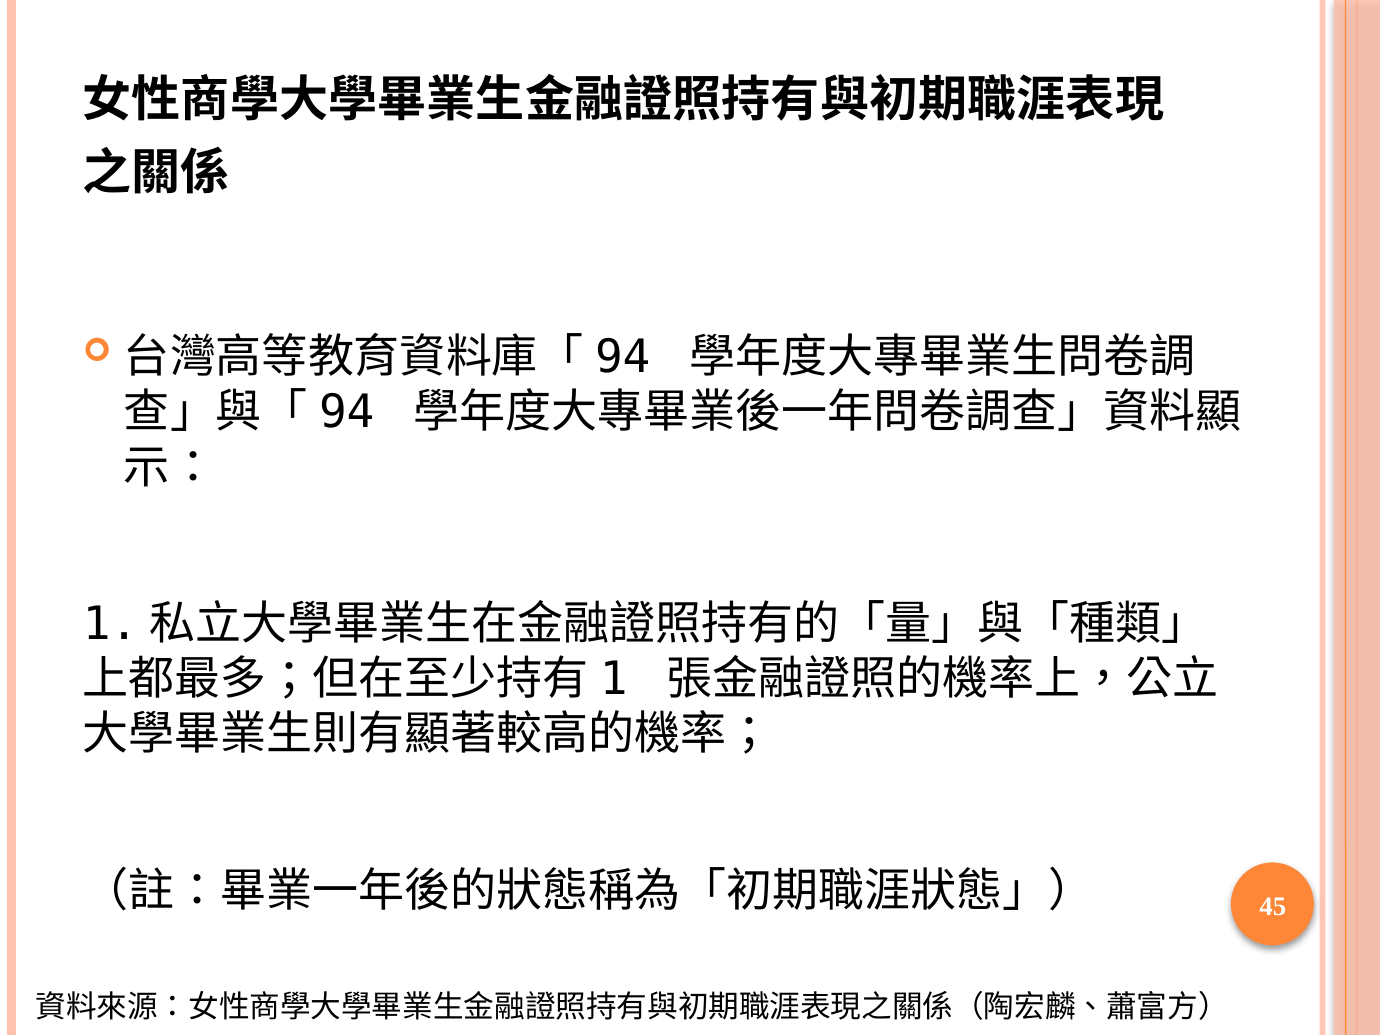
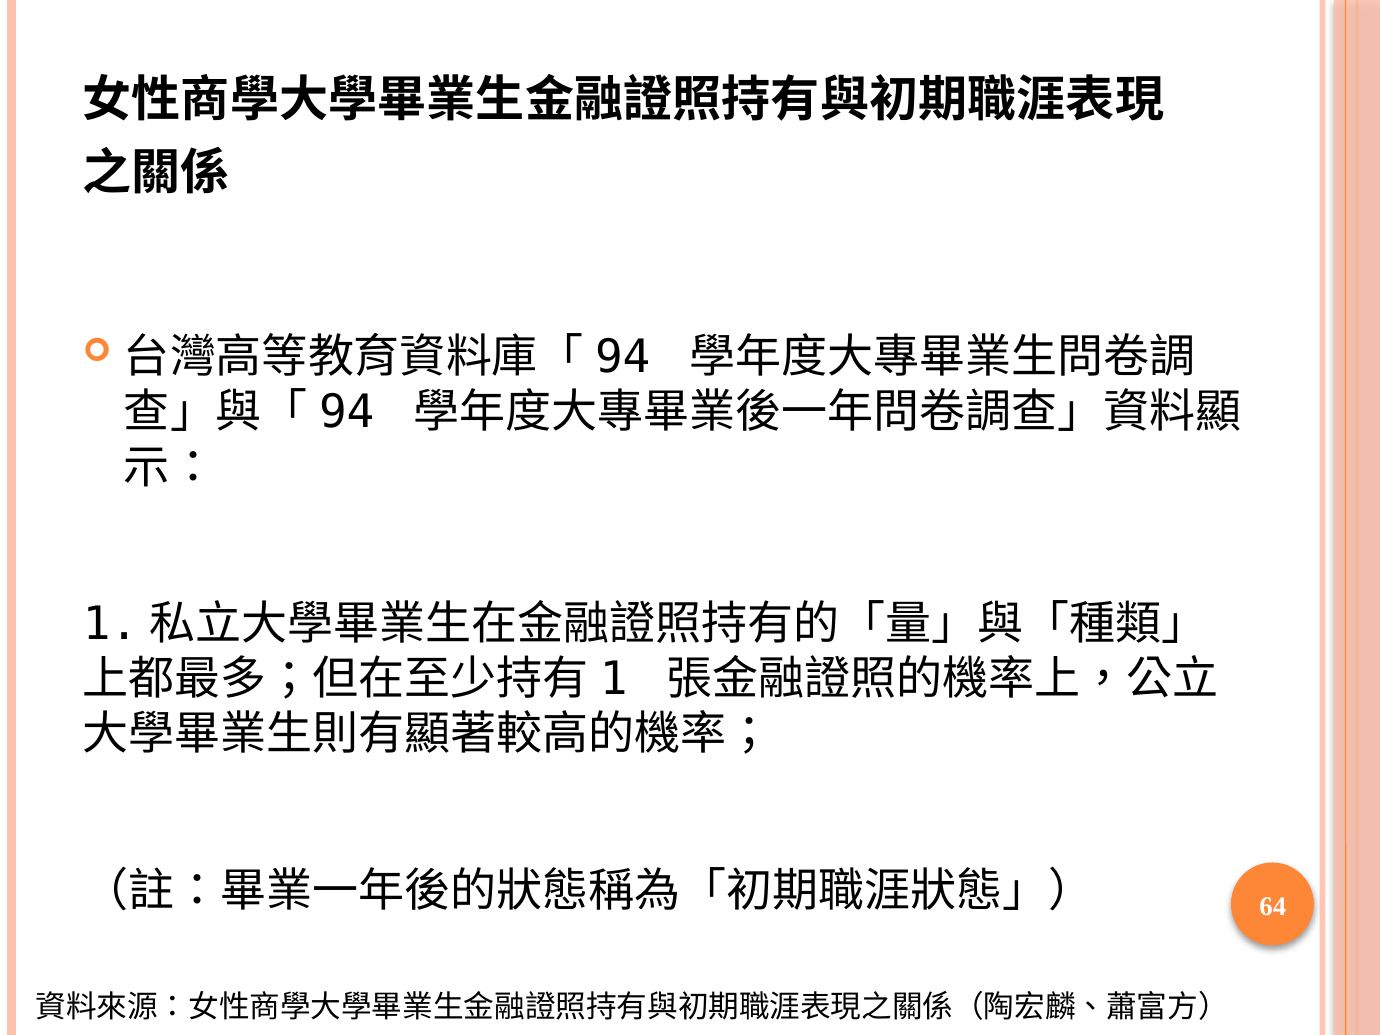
45: 45 -> 64
